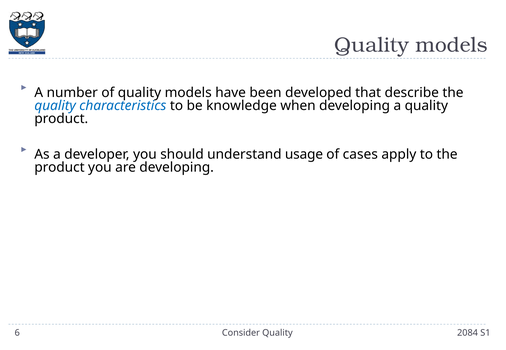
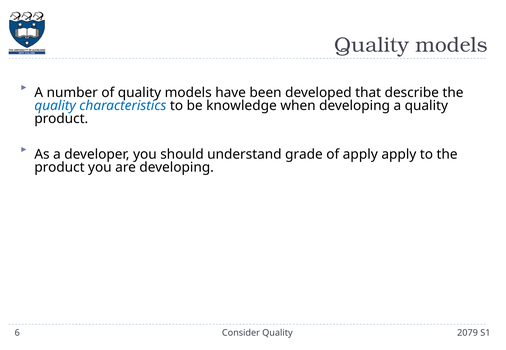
usage: usage -> grade
of cases: cases -> apply
2084: 2084 -> 2079
